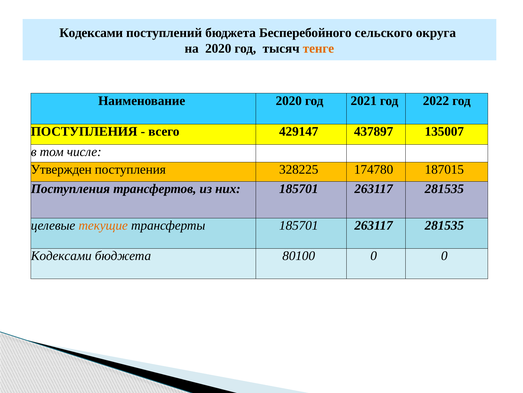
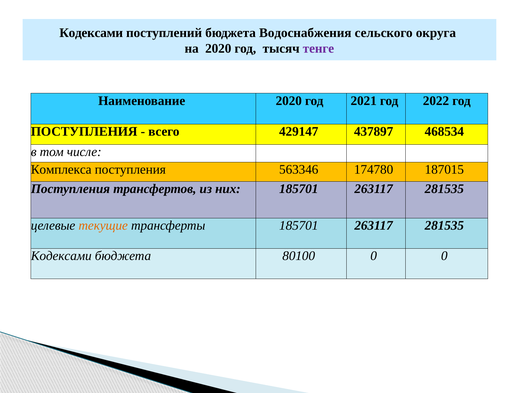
Бесперебойного: Бесперебойного -> Водоснабжения
тенге colour: orange -> purple
135007: 135007 -> 468534
Утвержден: Утвержден -> Комплекса
328225: 328225 -> 563346
